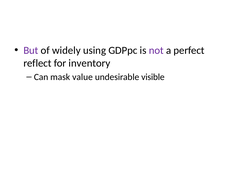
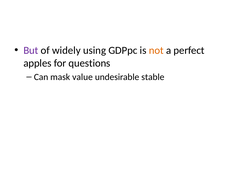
not colour: purple -> orange
reflect: reflect -> apples
inventory: inventory -> questions
visible: visible -> stable
